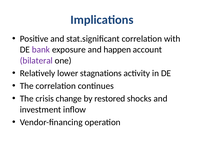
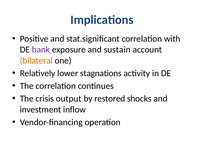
happen: happen -> sustain
bilateral colour: purple -> orange
change: change -> output
